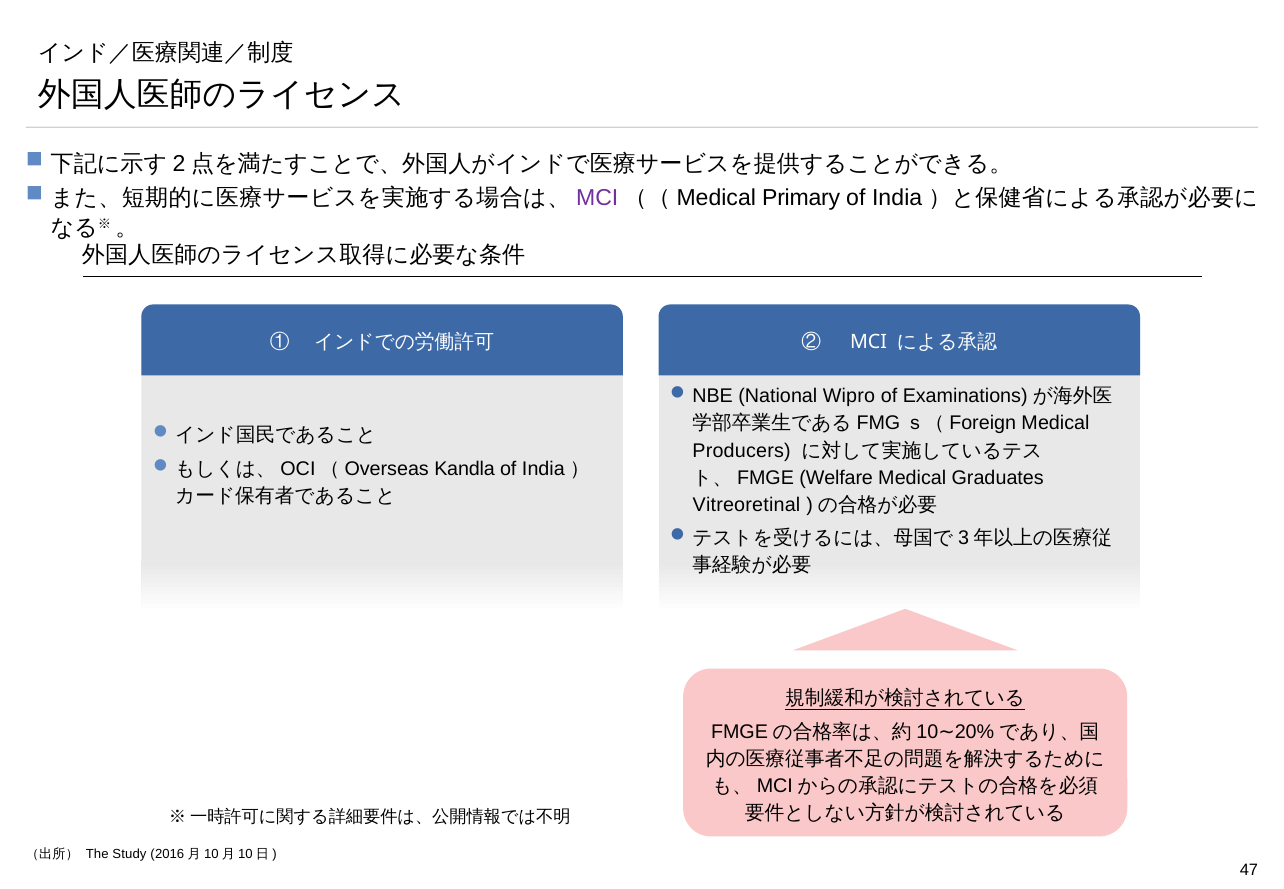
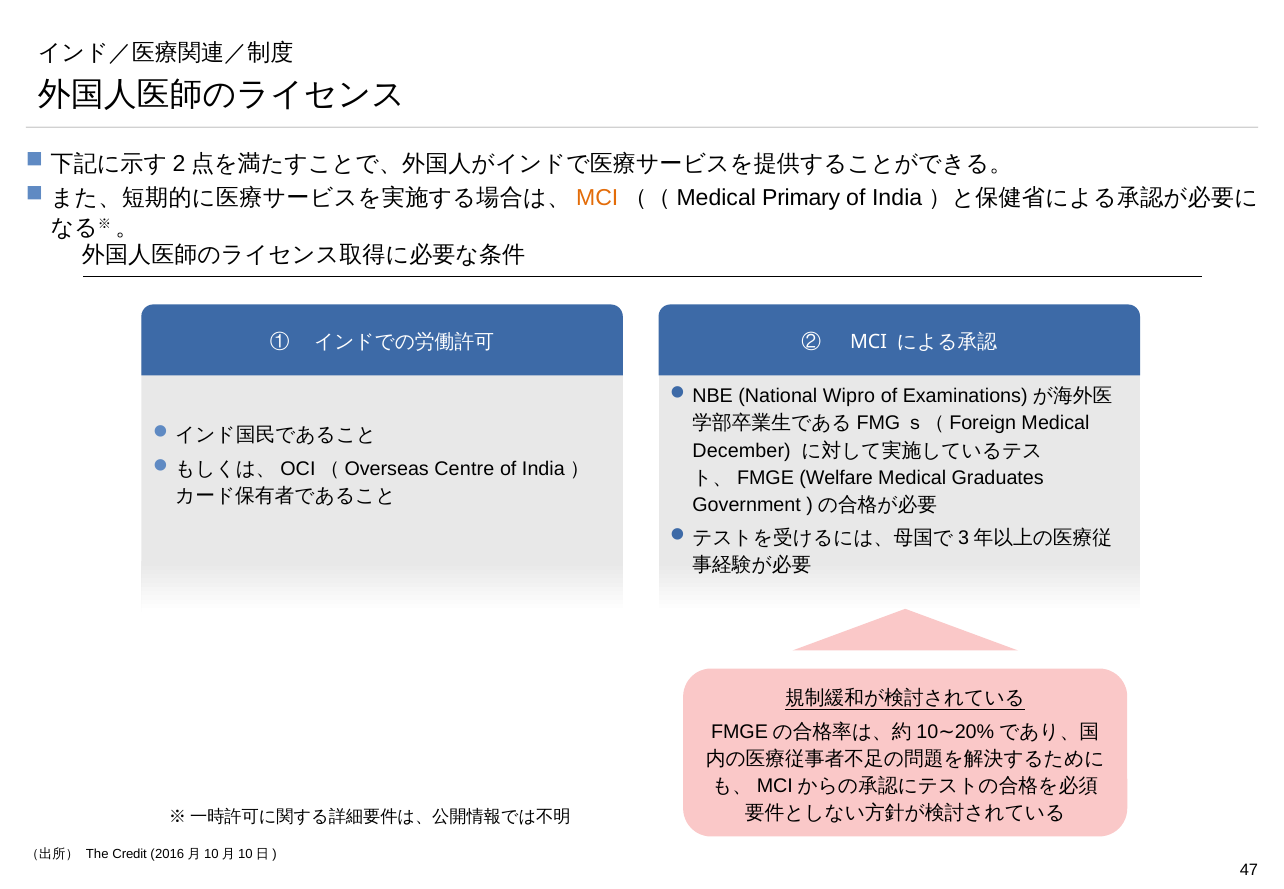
MCI at (597, 198) colour: purple -> orange
Producers: Producers -> December
Kandla: Kandla -> Centre
Vitreoretinal: Vitreoretinal -> Government
Study: Study -> Credit
